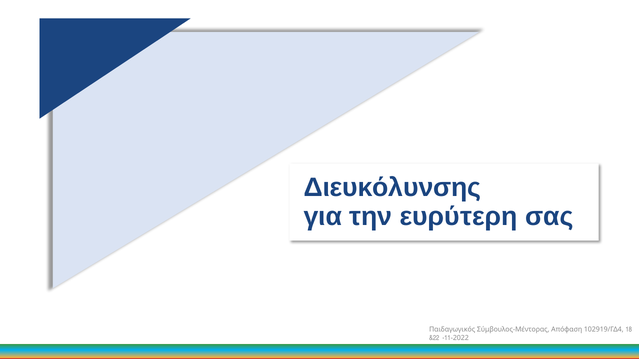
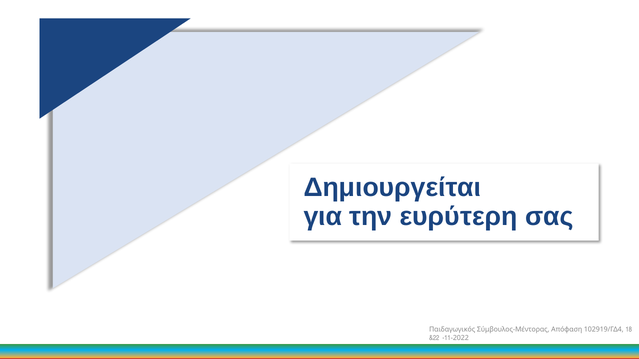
Διευκόλυνσης: Διευκόλυνσης -> Δημιουργείται
